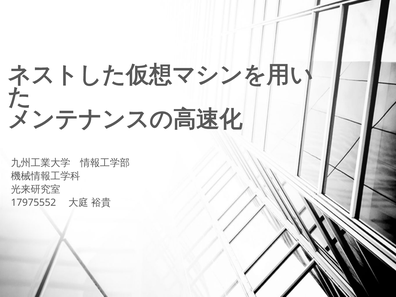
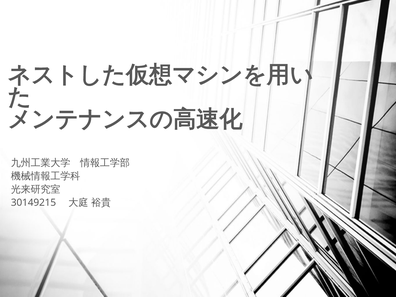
17975552: 17975552 -> 30149215
